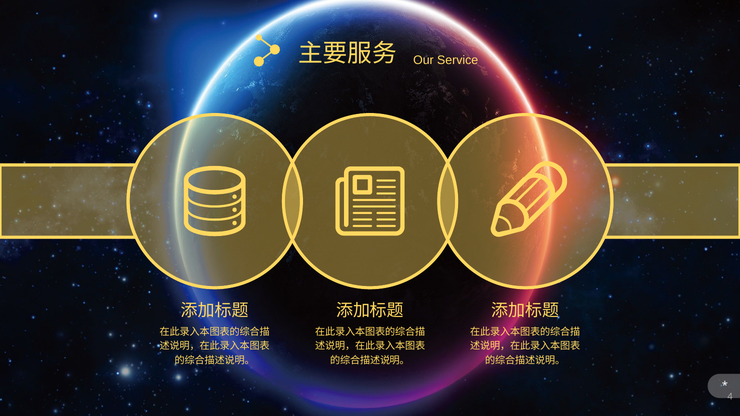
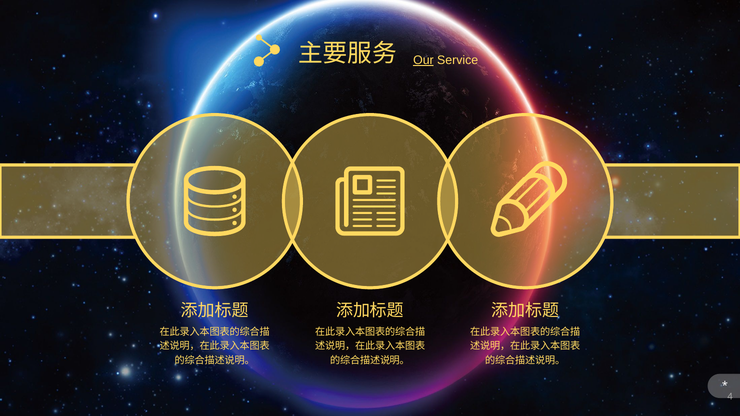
Our underline: none -> present
